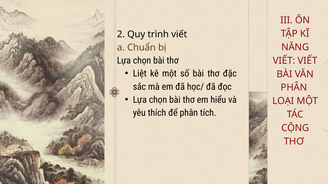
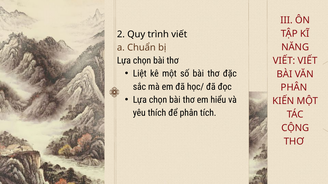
LOẠI: LOẠI -> KIẾN
